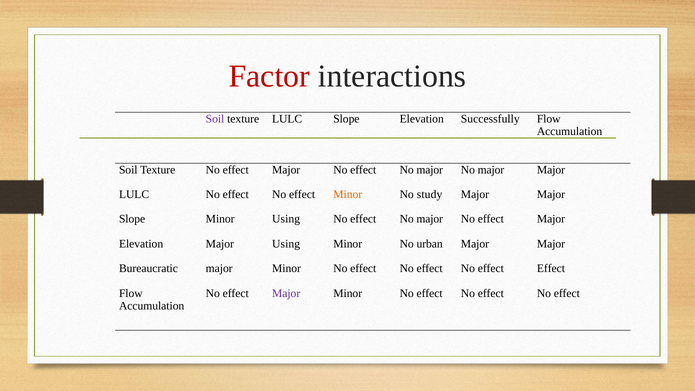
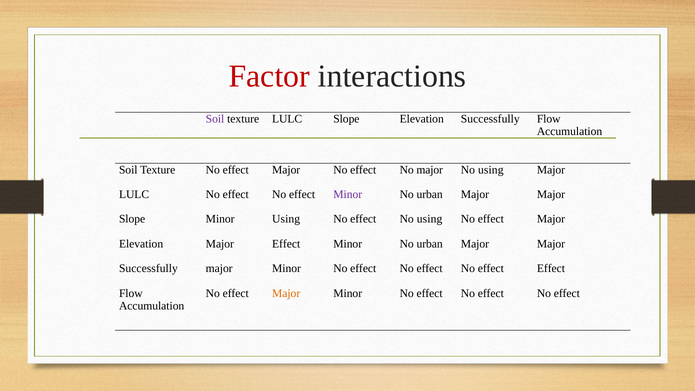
major at (491, 170): major -> using
Minor at (348, 194) colour: orange -> purple
study at (430, 194): study -> urban
major at (430, 219): major -> using
Major Using: Using -> Effect
Bureaucratic at (148, 268): Bureaucratic -> Successfully
Major at (286, 293) colour: purple -> orange
